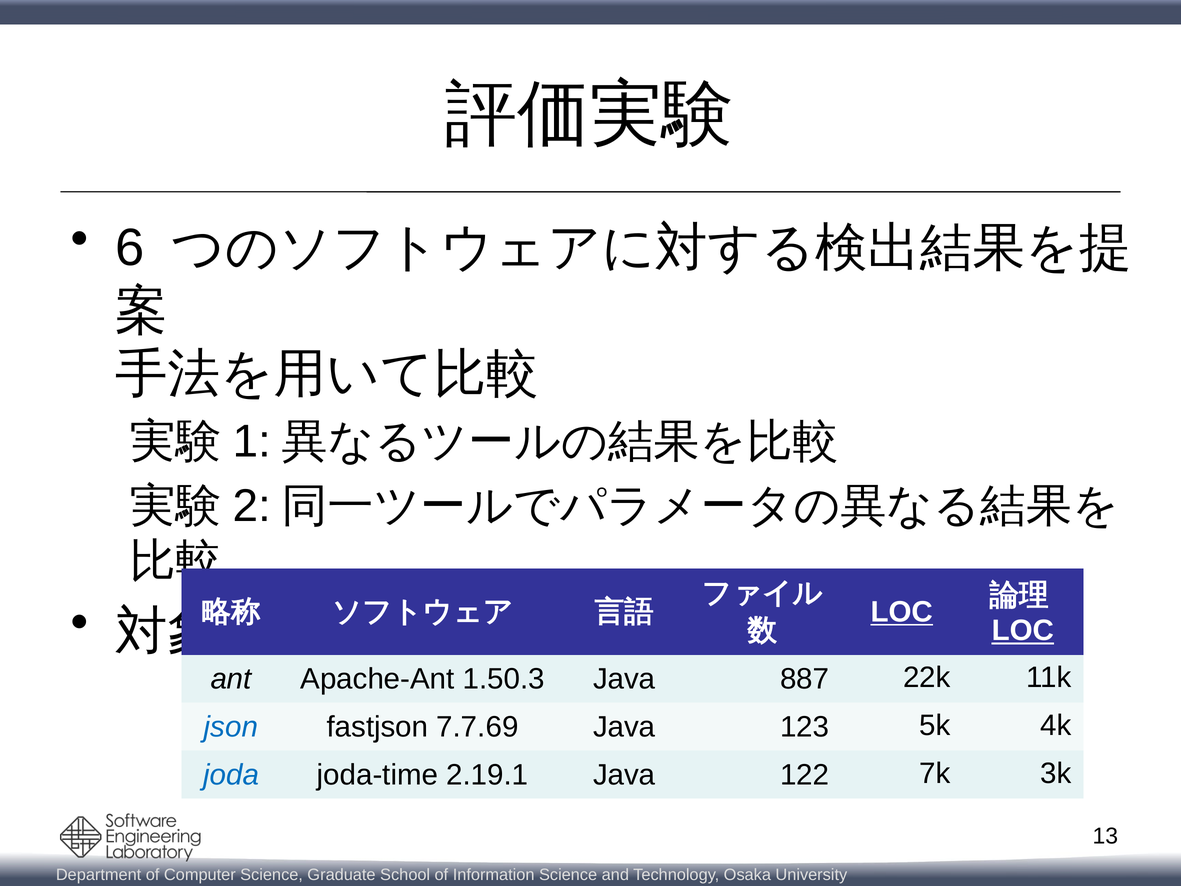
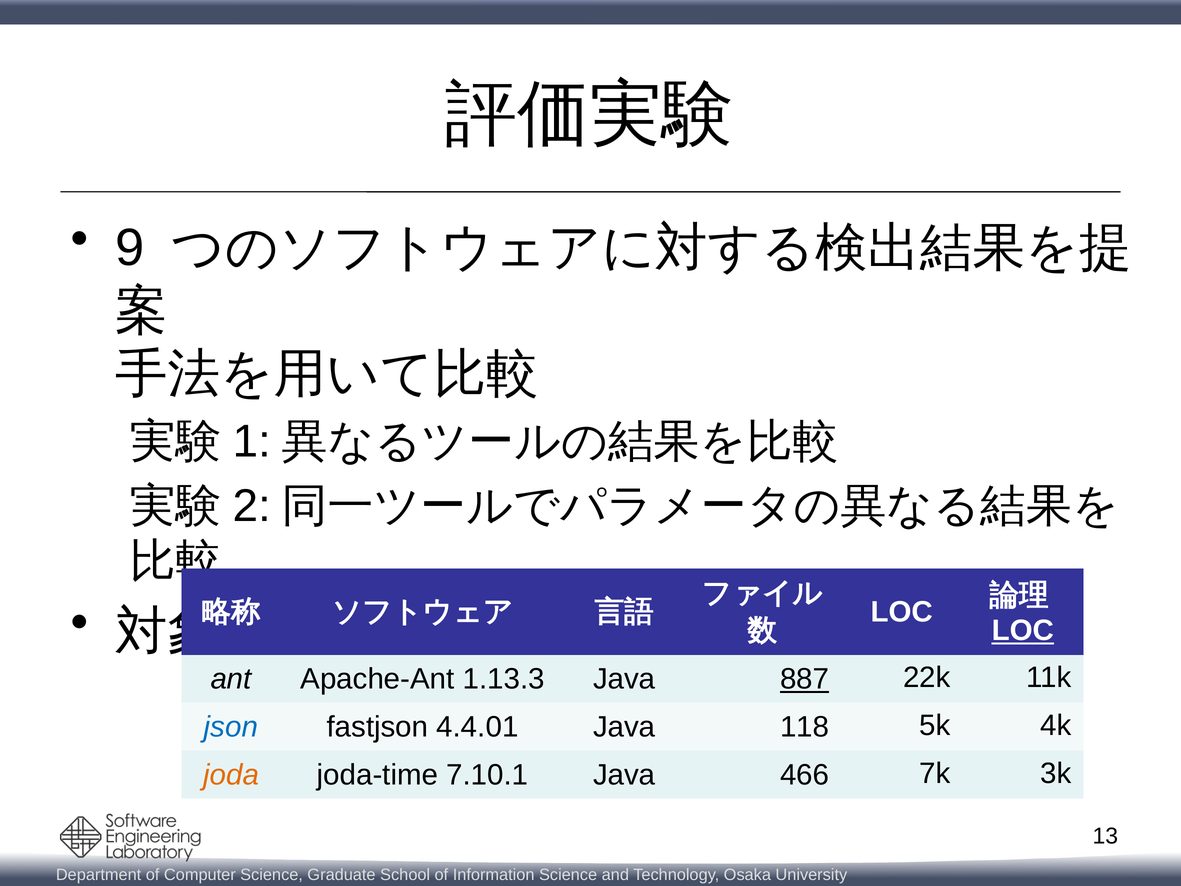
6: 6 -> 9
LOC at (902, 612) underline: present -> none
1.50.3: 1.50.3 -> 1.13.3
887 underline: none -> present
7.7.69: 7.7.69 -> 4.4.01
123: 123 -> 118
joda colour: blue -> orange
2.19.1: 2.19.1 -> 7.10.1
122: 122 -> 466
